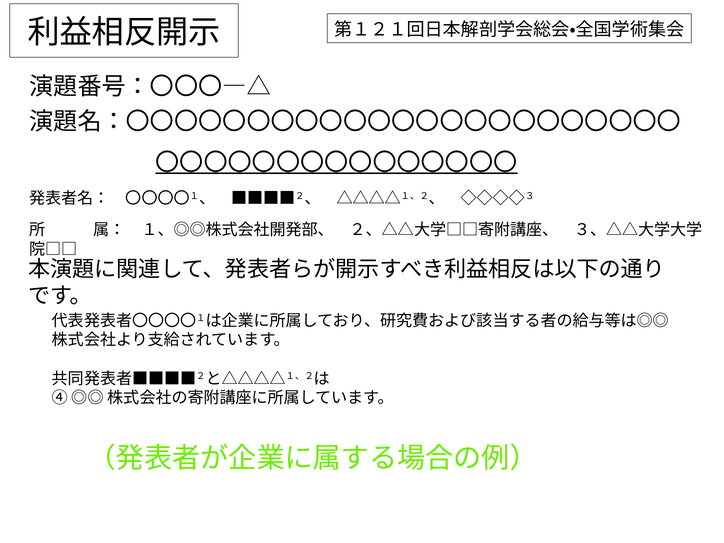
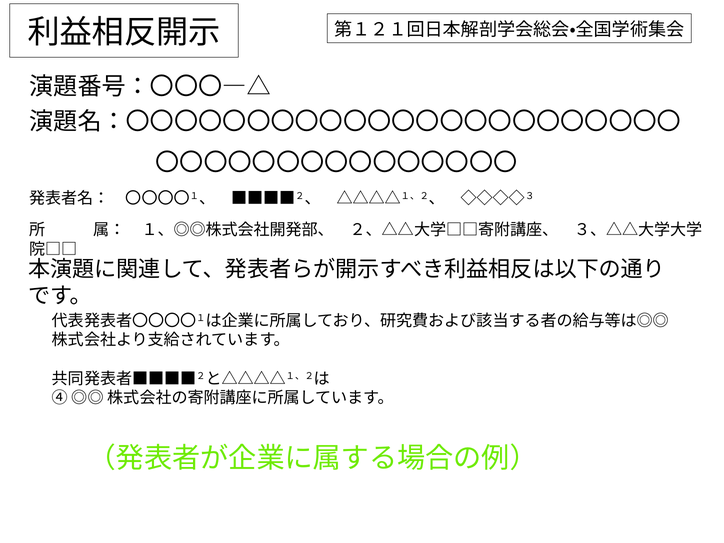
〇〇〇〇〇〇〇〇〇〇〇〇〇〇〇 underline: present -> none
